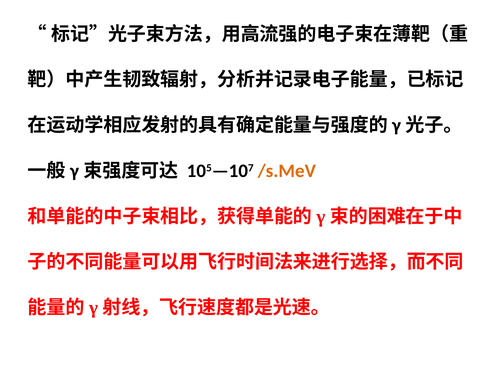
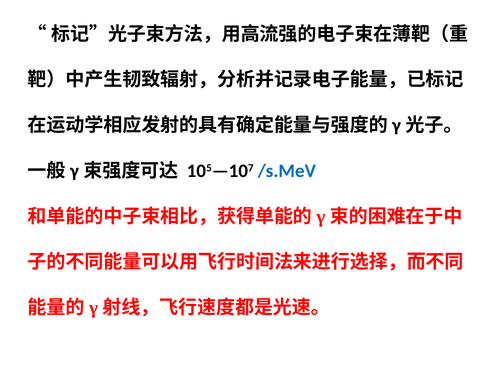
/s.MeV colour: orange -> blue
